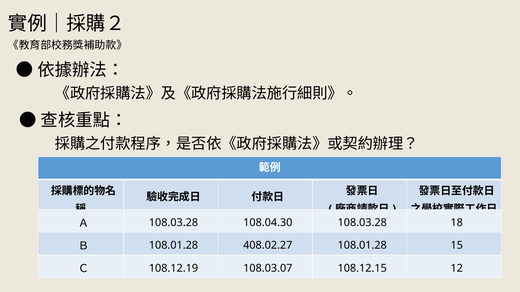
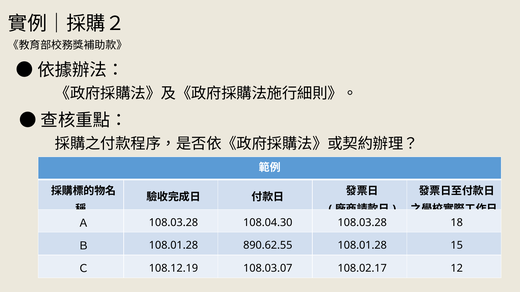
408.02.27: 408.02.27 -> 890.62.55
108.12.15: 108.12.15 -> 108.02.17
